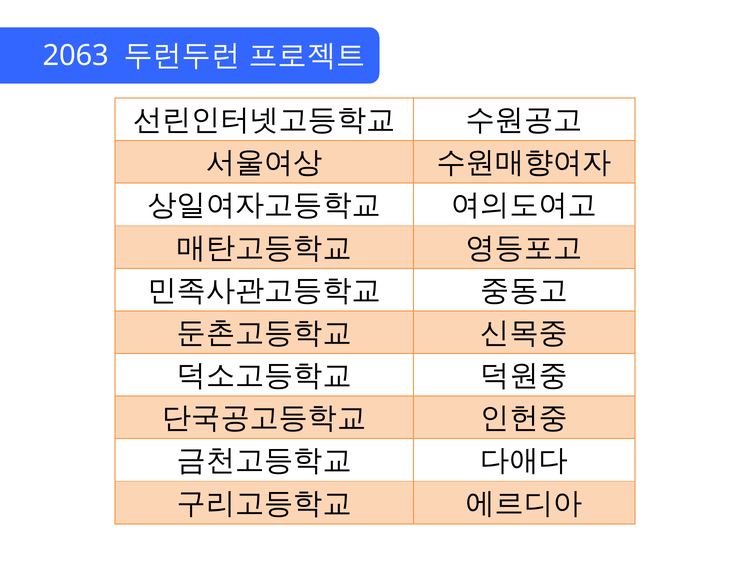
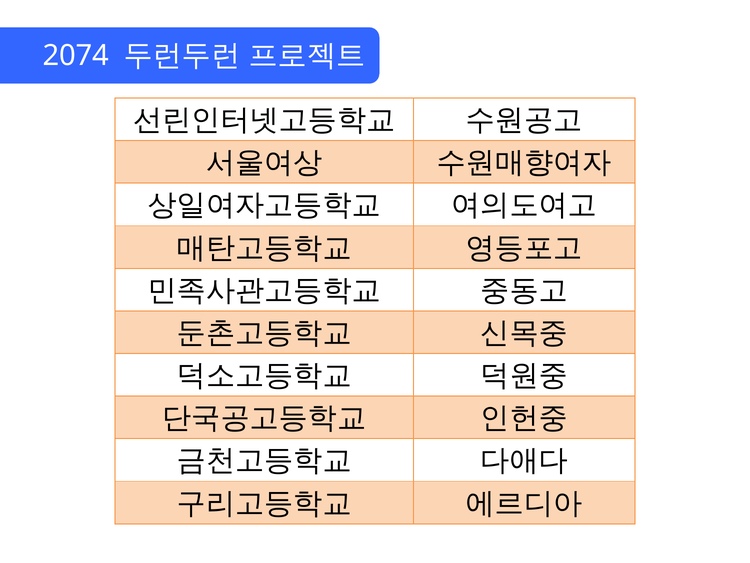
2063: 2063 -> 2074
